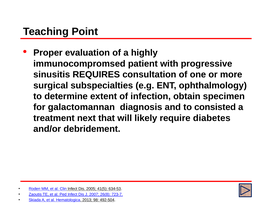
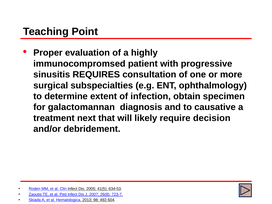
consisted: consisted -> causative
diabetes: diabetes -> decision
